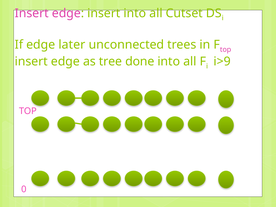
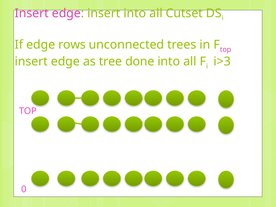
later: later -> rows
i>9: i>9 -> i>3
